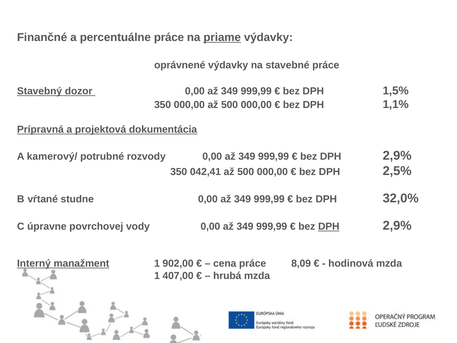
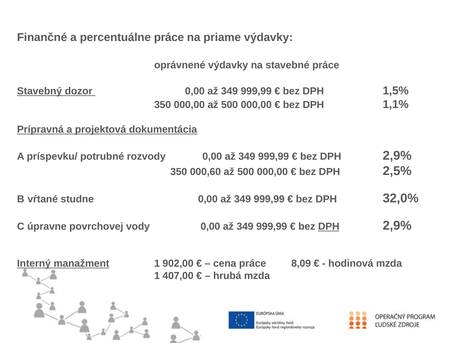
priame underline: present -> none
kamerový/: kamerový/ -> príspevku/
042,41: 042,41 -> 000,60
